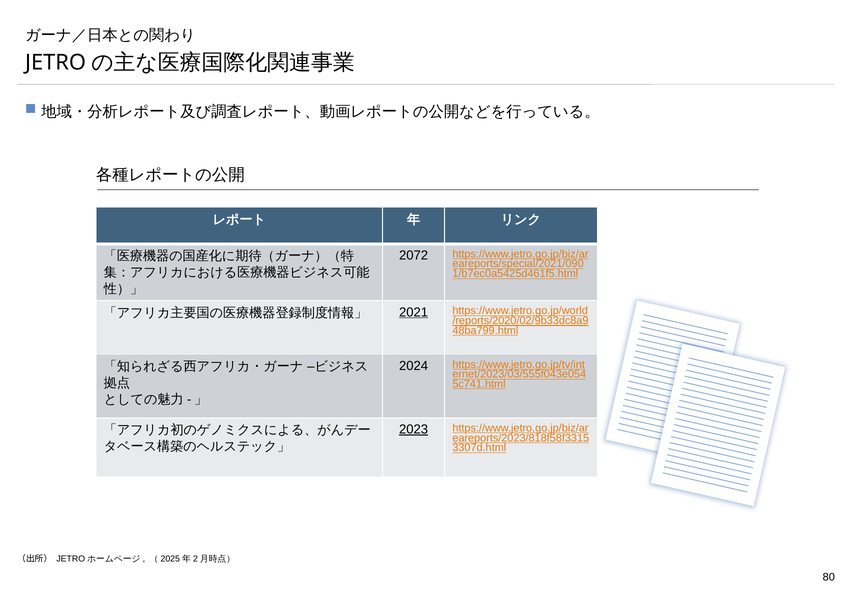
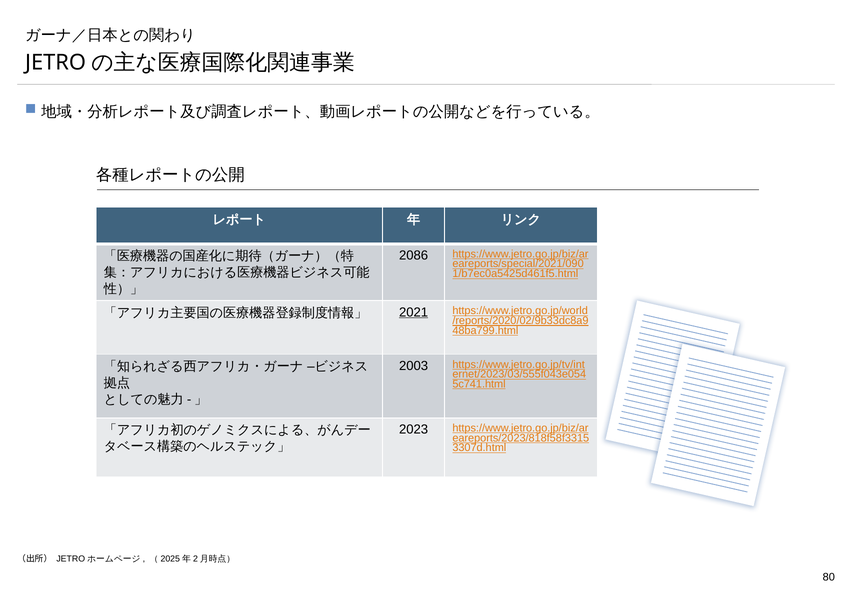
2072: 2072 -> 2086
2024: 2024 -> 2003
2023 underline: present -> none
